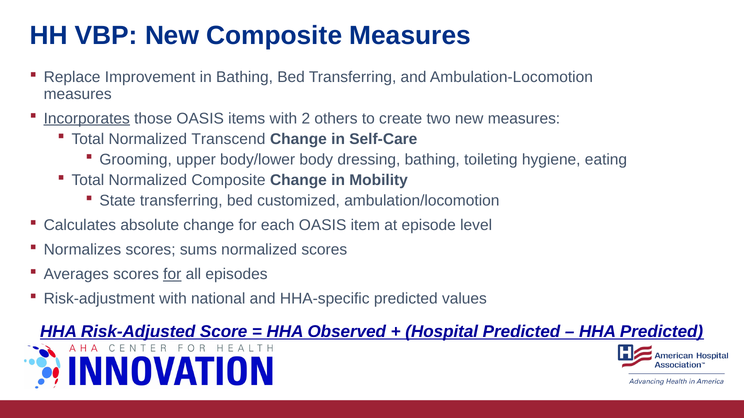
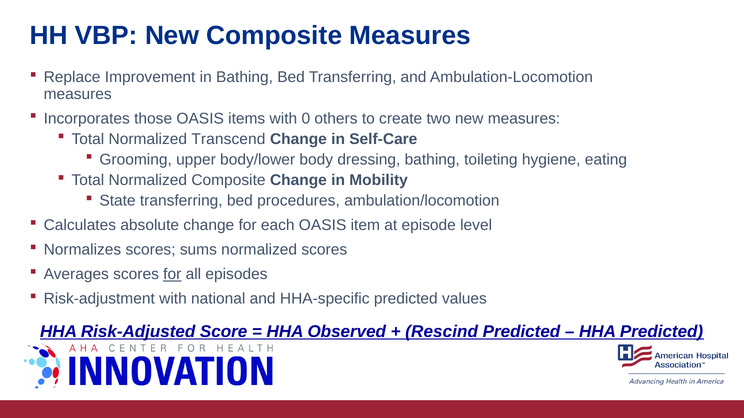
Incorporates underline: present -> none
2: 2 -> 0
customized: customized -> procedures
Hospital: Hospital -> Rescind
